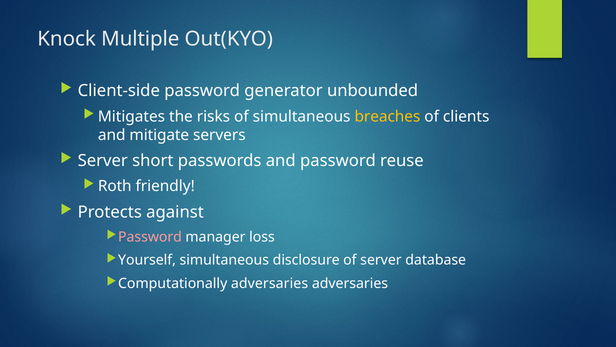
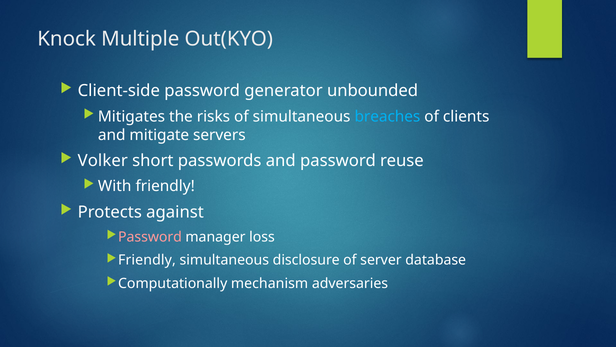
breaches colour: yellow -> light blue
Server at (103, 161): Server -> Volker
Roth: Roth -> With
Yourself at (147, 260): Yourself -> Friendly
Computationally adversaries: adversaries -> mechanism
